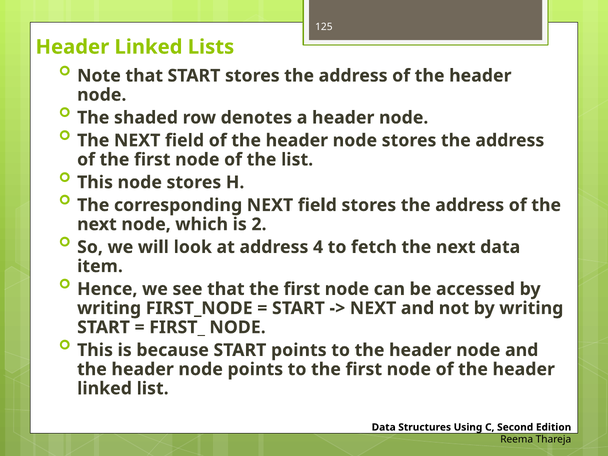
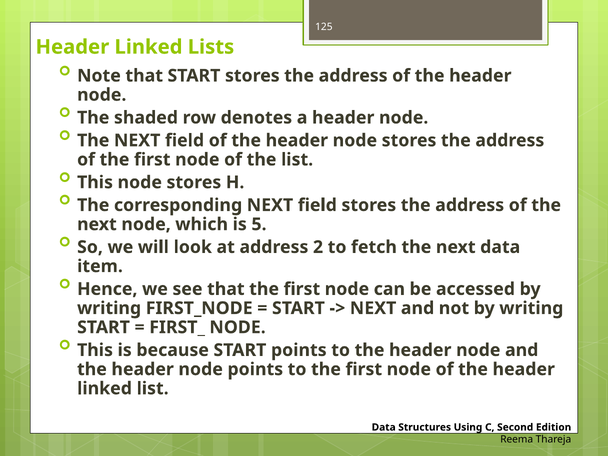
2: 2 -> 5
4: 4 -> 2
